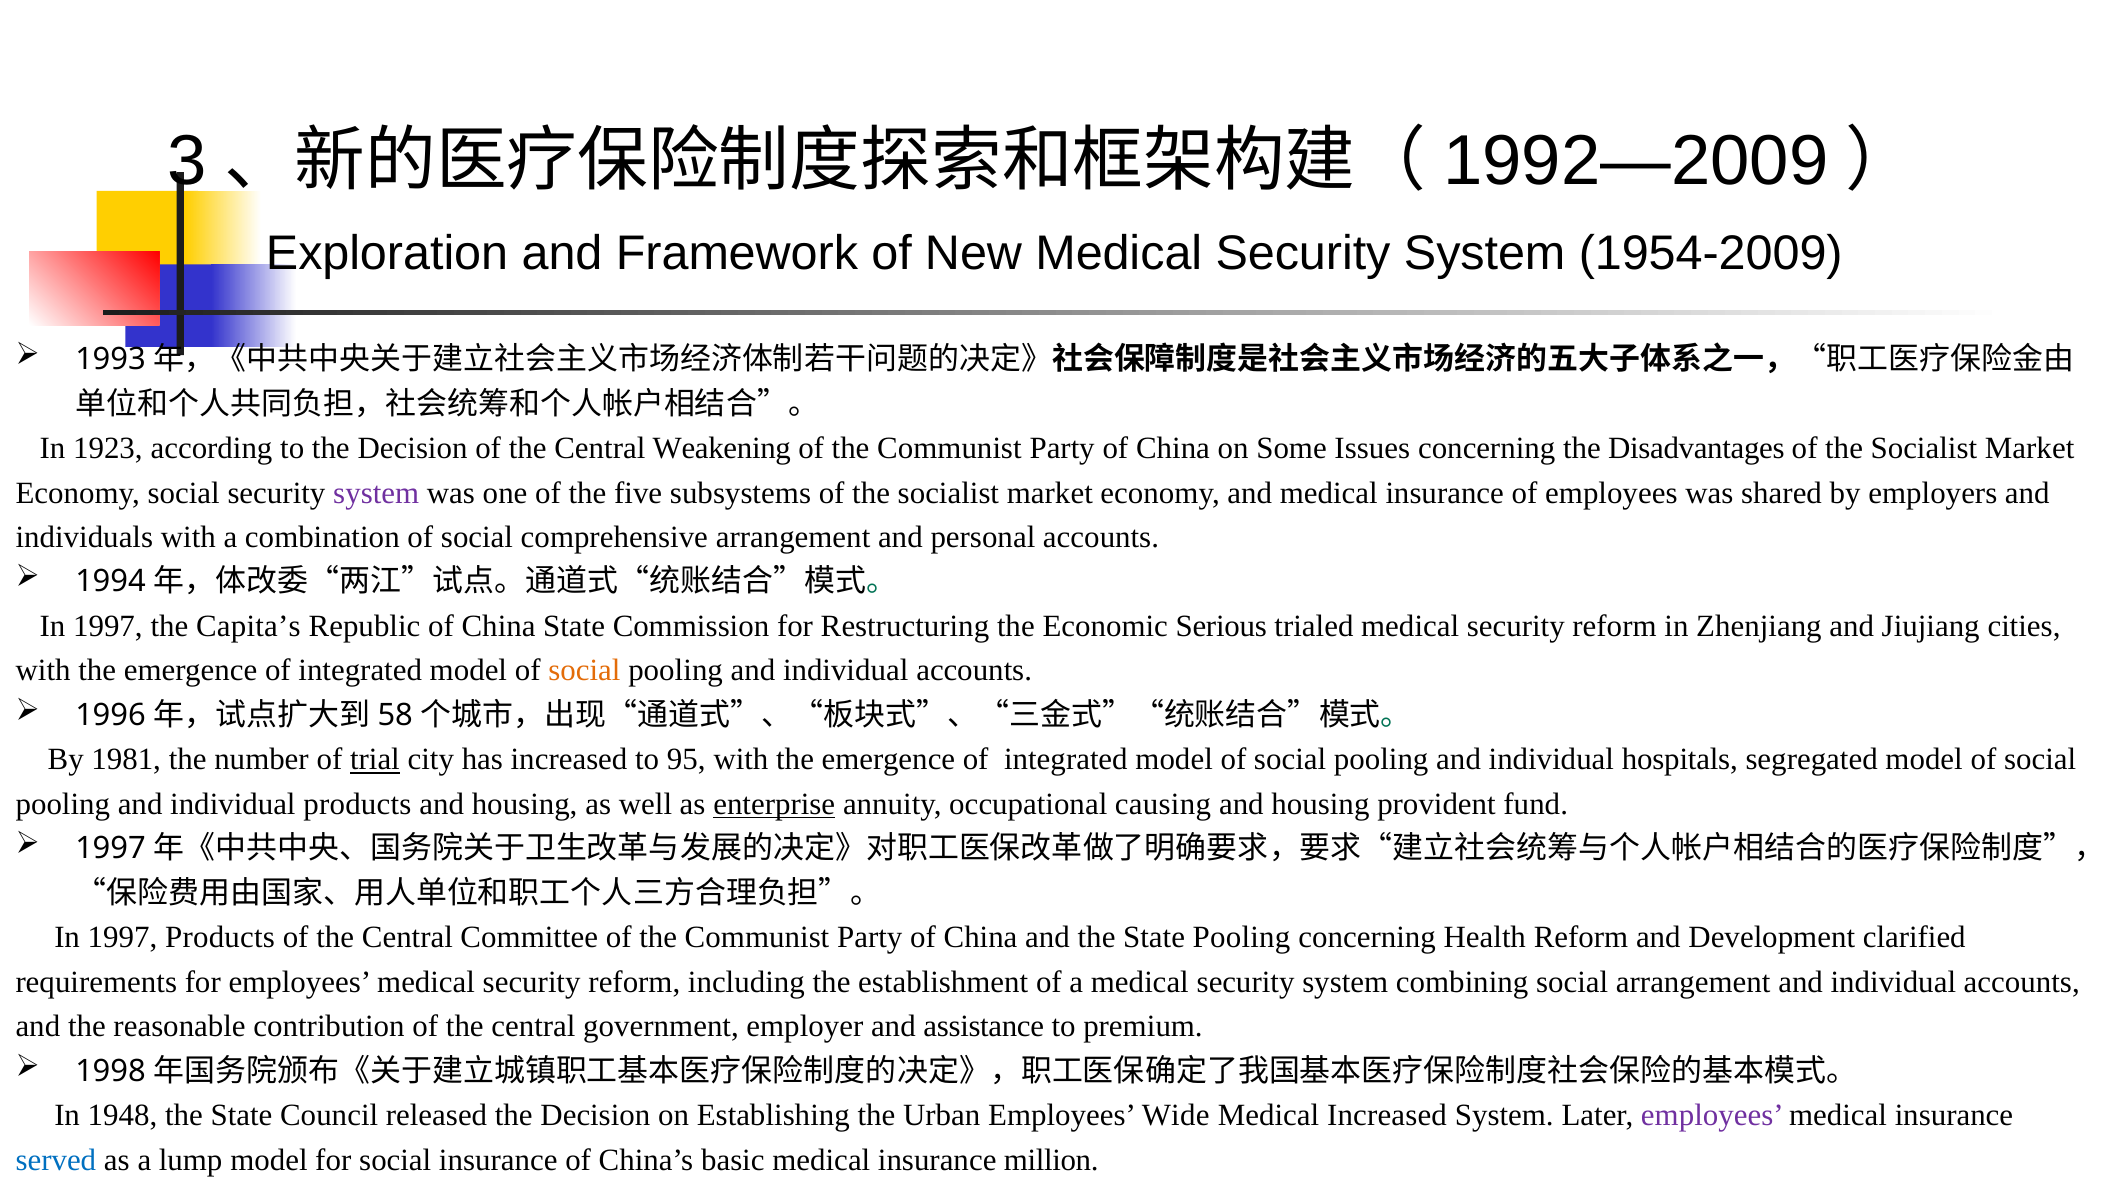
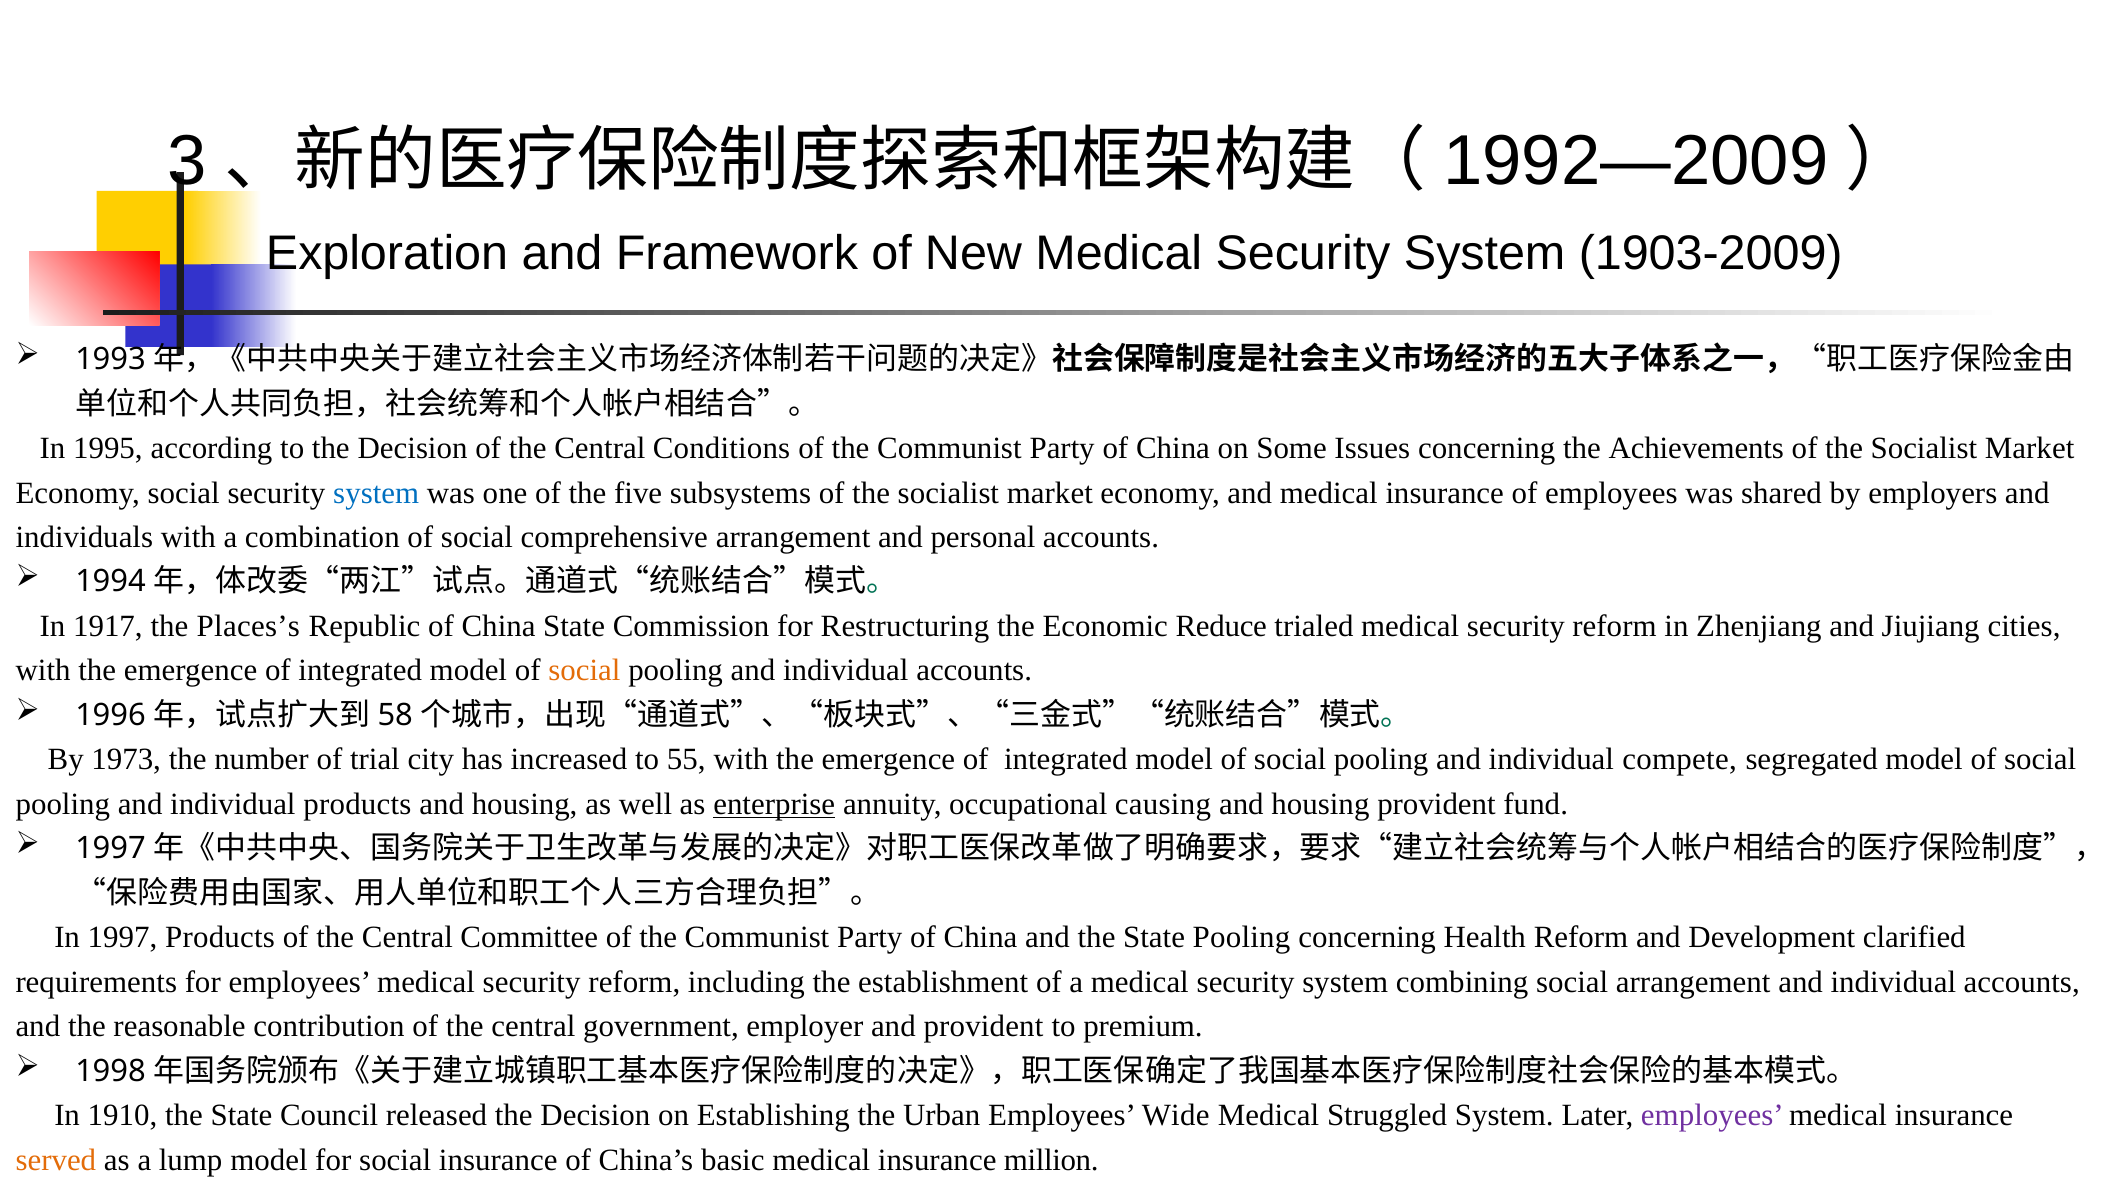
1954-2009: 1954-2009 -> 1903-2009
1923: 1923 -> 1995
Weakening: Weakening -> Conditions
Disadvantages: Disadvantages -> Achievements
system at (376, 493) colour: purple -> blue
1997 at (108, 626): 1997 -> 1917
Capita’s: Capita’s -> Places’s
Serious: Serious -> Reduce
1981: 1981 -> 1973
trial underline: present -> none
95: 95 -> 55
hospitals: hospitals -> compete
and assistance: assistance -> provident
1948: 1948 -> 1910
Medical Increased: Increased -> Struggled
served colour: blue -> orange
